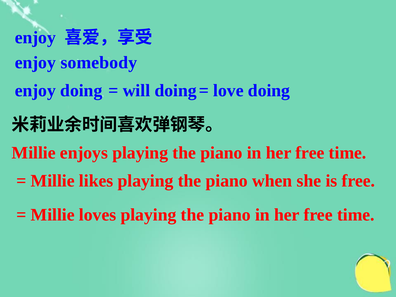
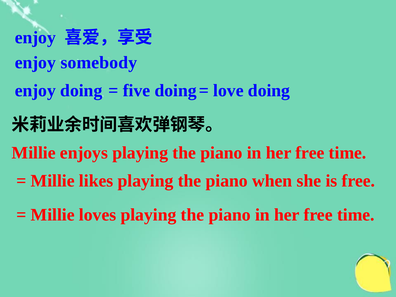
will: will -> five
